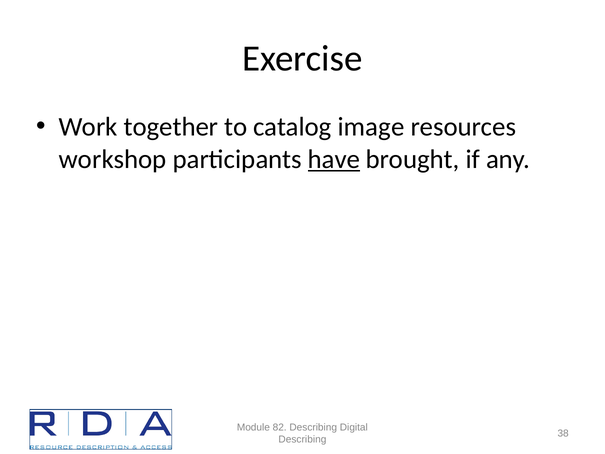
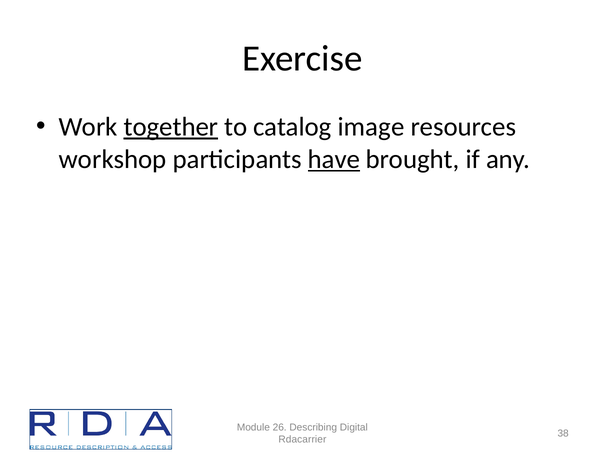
together underline: none -> present
82: 82 -> 26
Describing at (302, 439): Describing -> Rdacarrier
